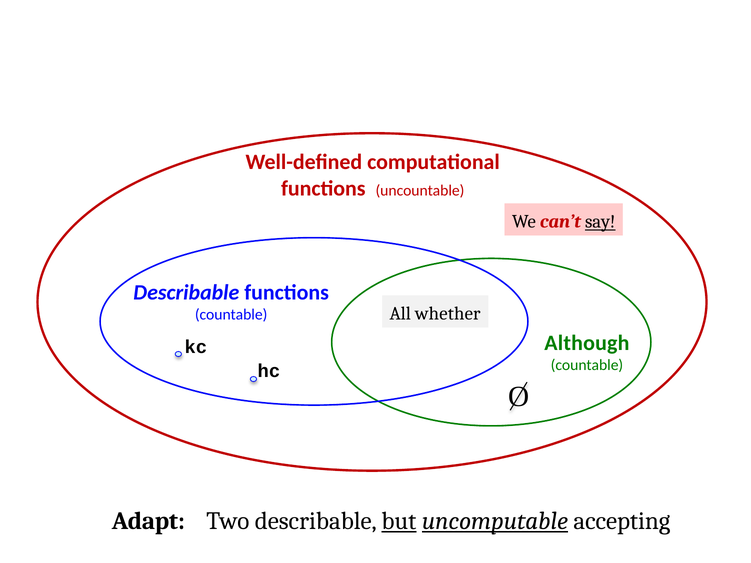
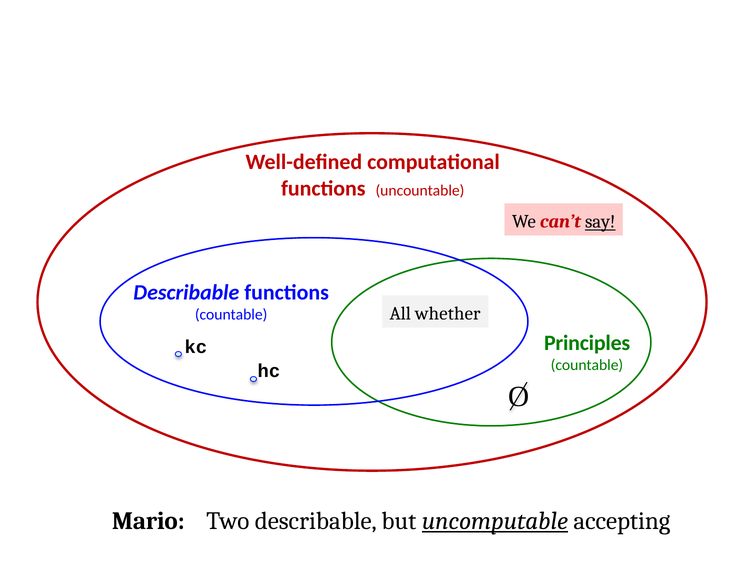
Although: Although -> Principles
Adapt: Adapt -> Mario
but underline: present -> none
